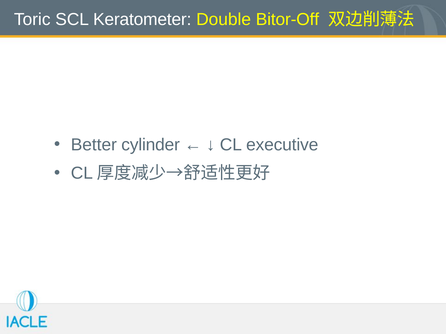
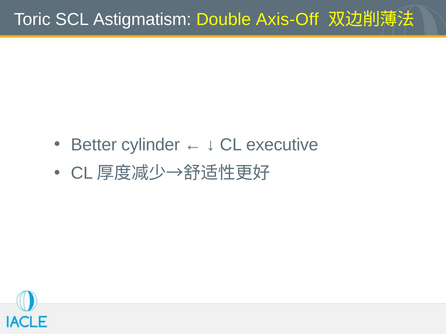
Keratometer: Keratometer -> Astigmatism
Bitor-Off: Bitor-Off -> Axis-Off
